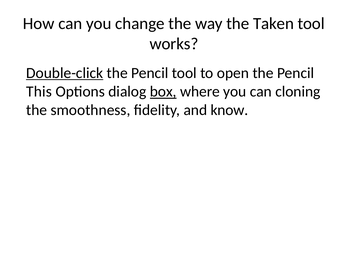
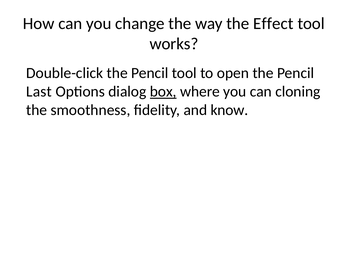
Taken: Taken -> Effect
Double-click underline: present -> none
This: This -> Last
